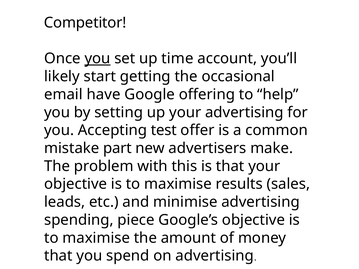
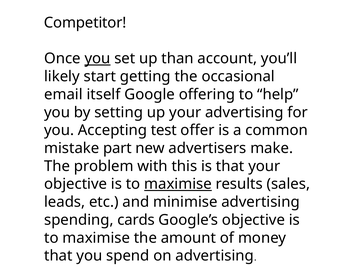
time: time -> than
have: have -> itself
maximise at (178, 184) underline: none -> present
piece: piece -> cards
